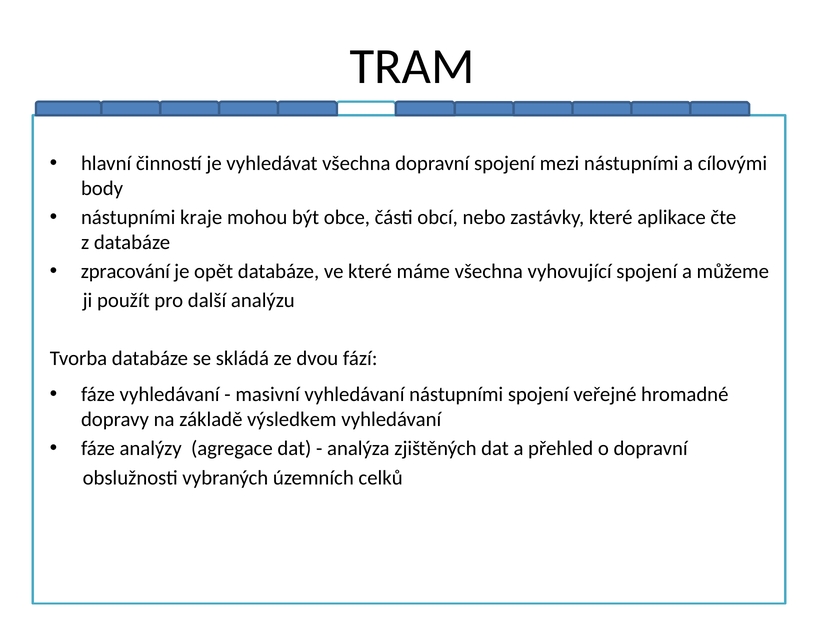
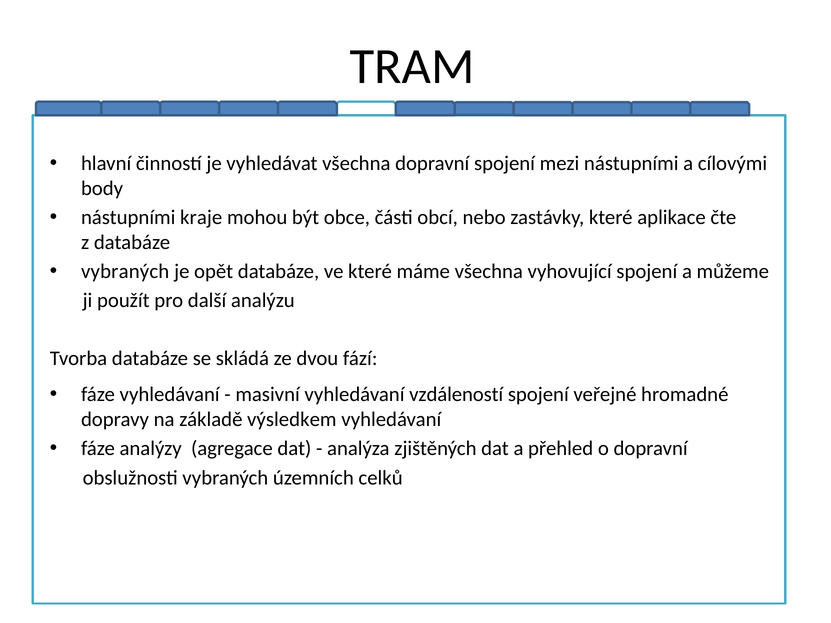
zpracování at (125, 272): zpracování -> vybraných
vyhledávaní nástupními: nástupními -> vzdáleností
